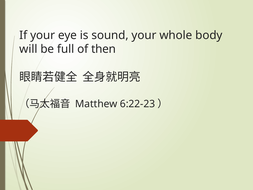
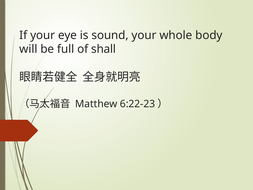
then: then -> shall
